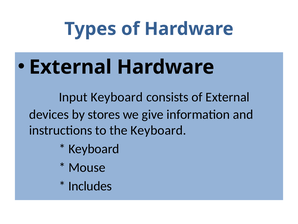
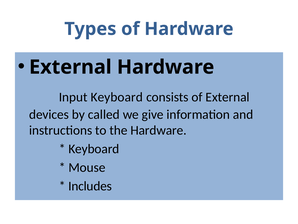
stores: stores -> called
the Keyboard: Keyboard -> Hardware
